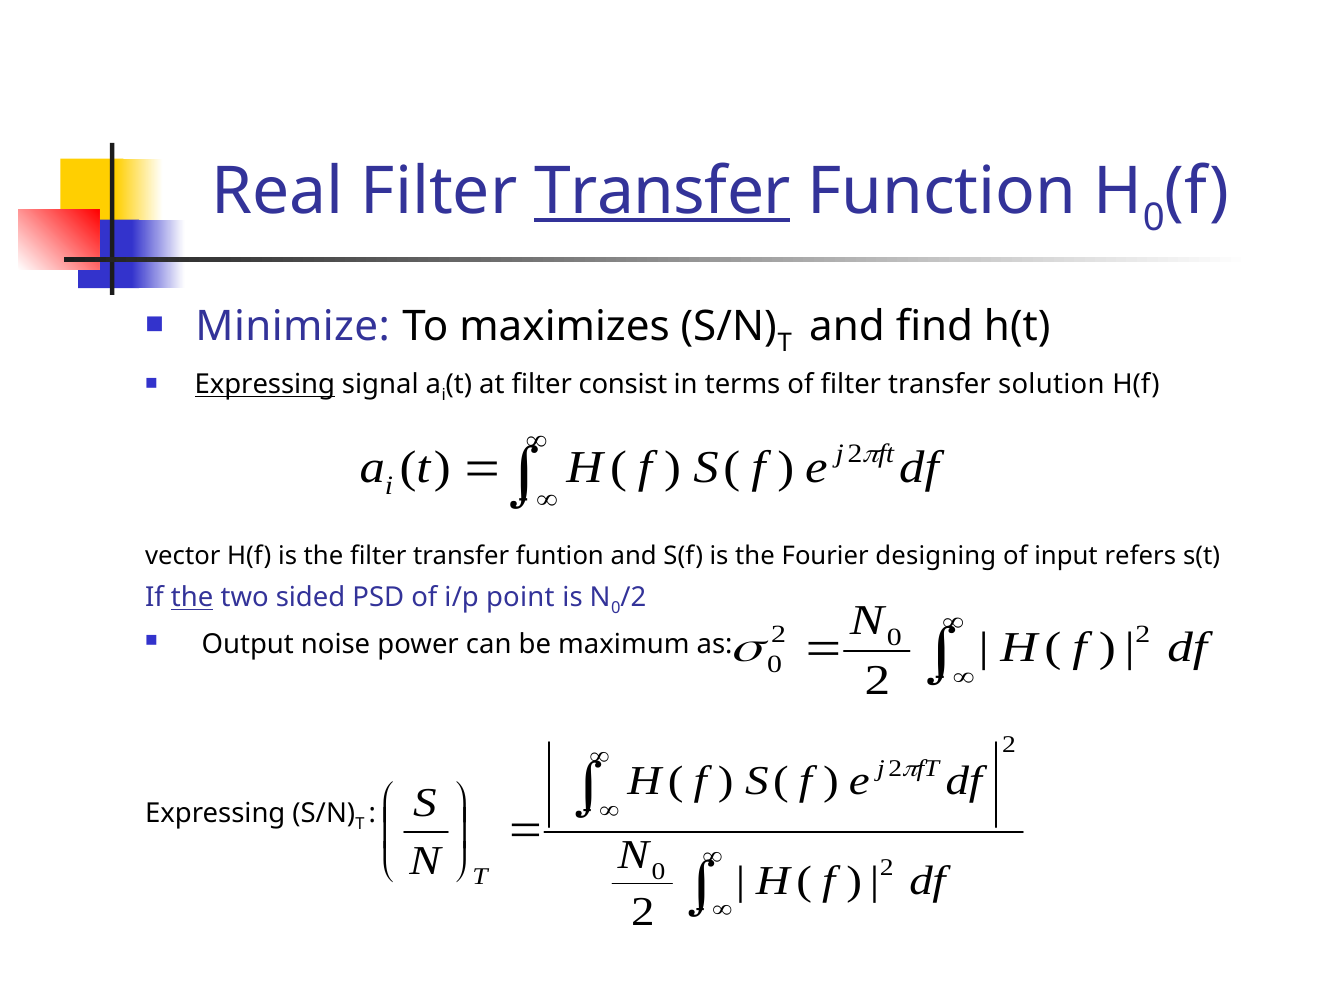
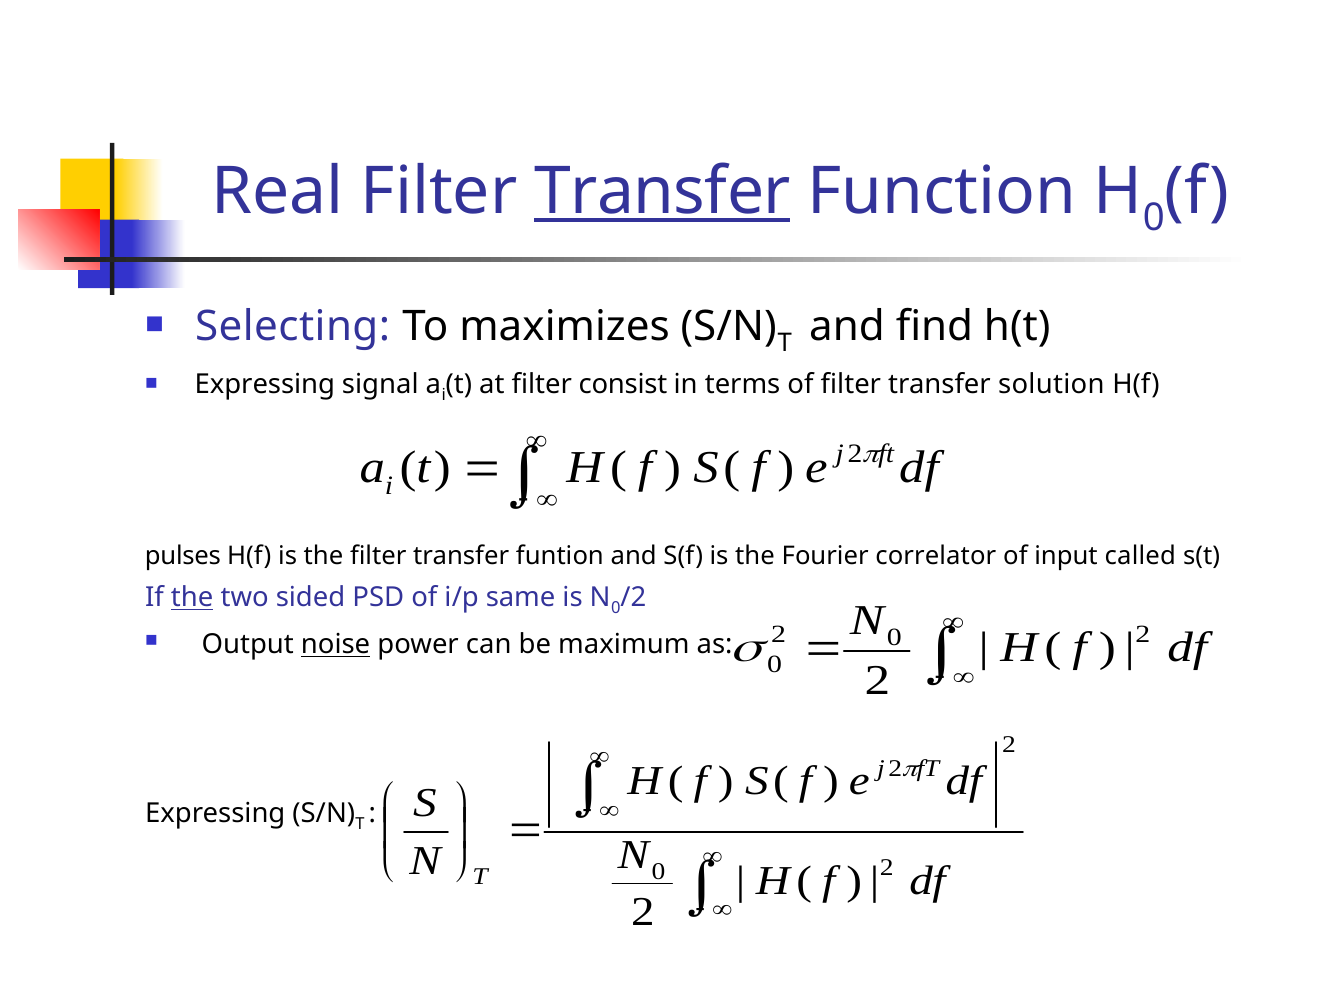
Minimize: Minimize -> Selecting
Expressing at (265, 385) underline: present -> none
vector: vector -> pulses
designing: designing -> correlator
refers: refers -> called
point: point -> same
noise underline: none -> present
